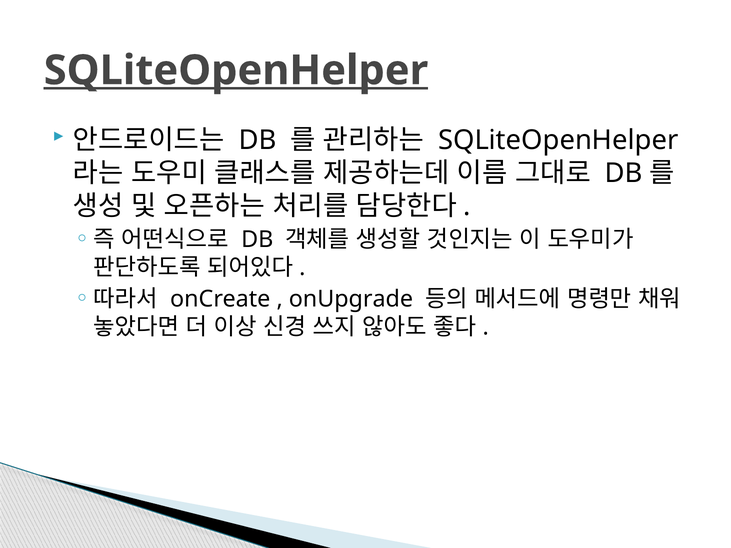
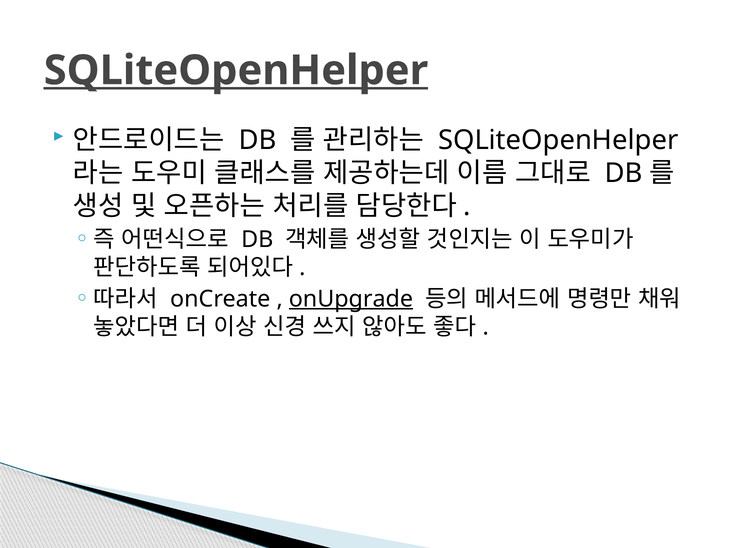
onUpgrade underline: none -> present
